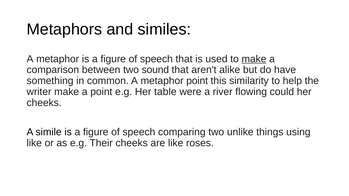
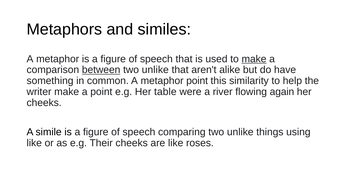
between underline: none -> present
sound at (155, 70): sound -> unlike
could: could -> again
